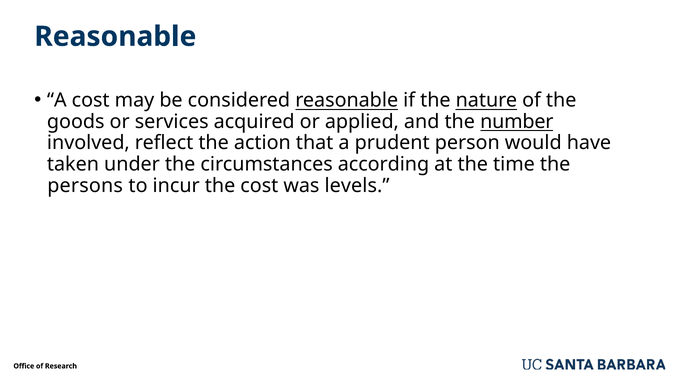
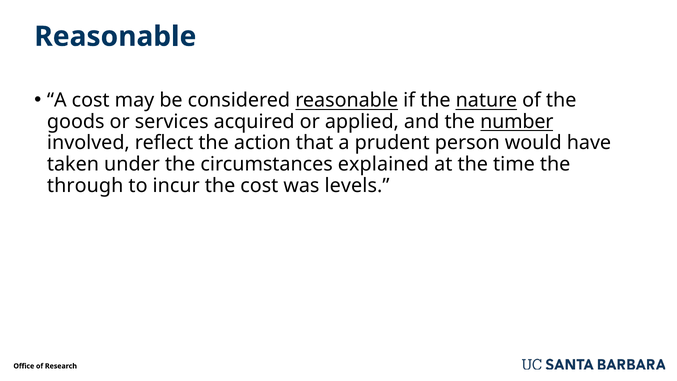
according: according -> explained
persons: persons -> through
